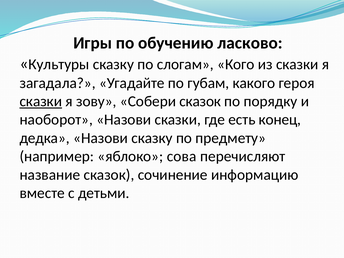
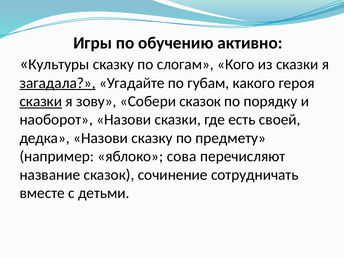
ласково: ласково -> активно
загадала underline: none -> present
конец: конец -> своей
информацию: информацию -> сотрудничать
